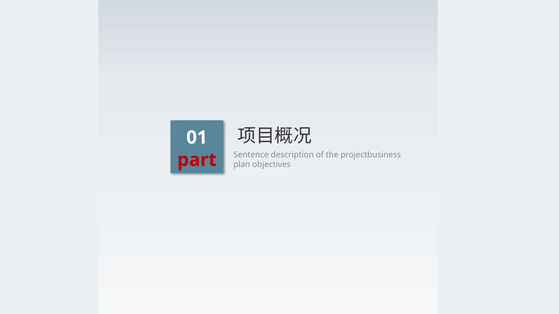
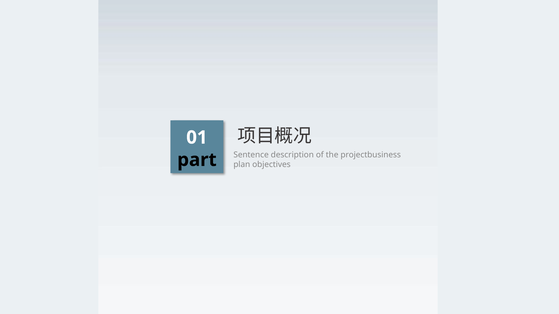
part colour: red -> black
